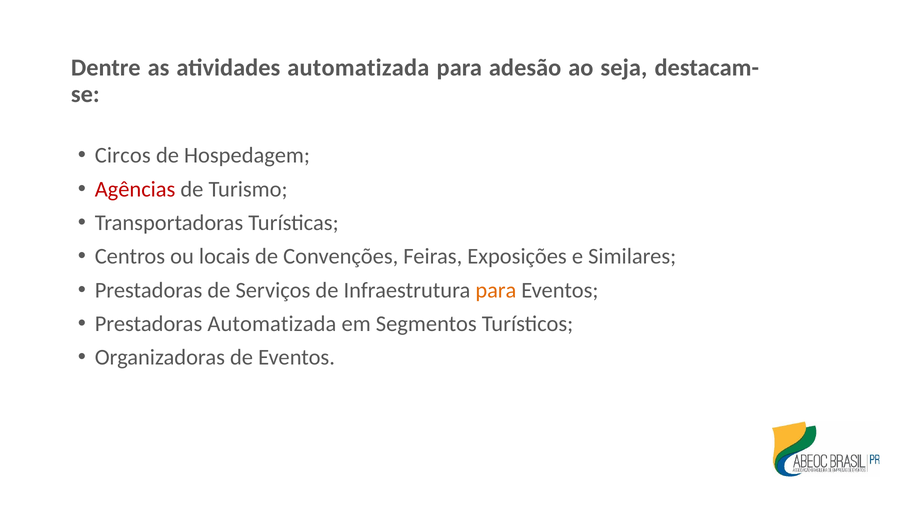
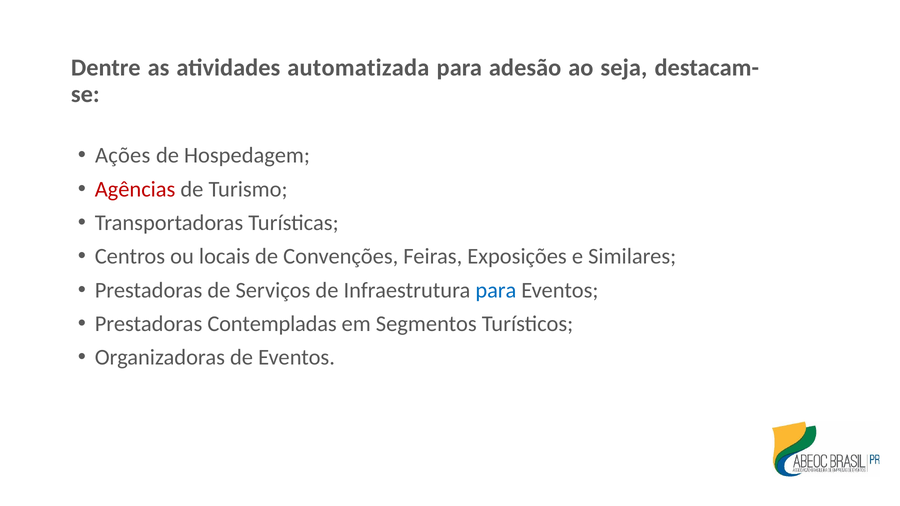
Circos: Circos -> Ações
para at (496, 290) colour: orange -> blue
Prestadoras Automatizada: Automatizada -> Contempladas
